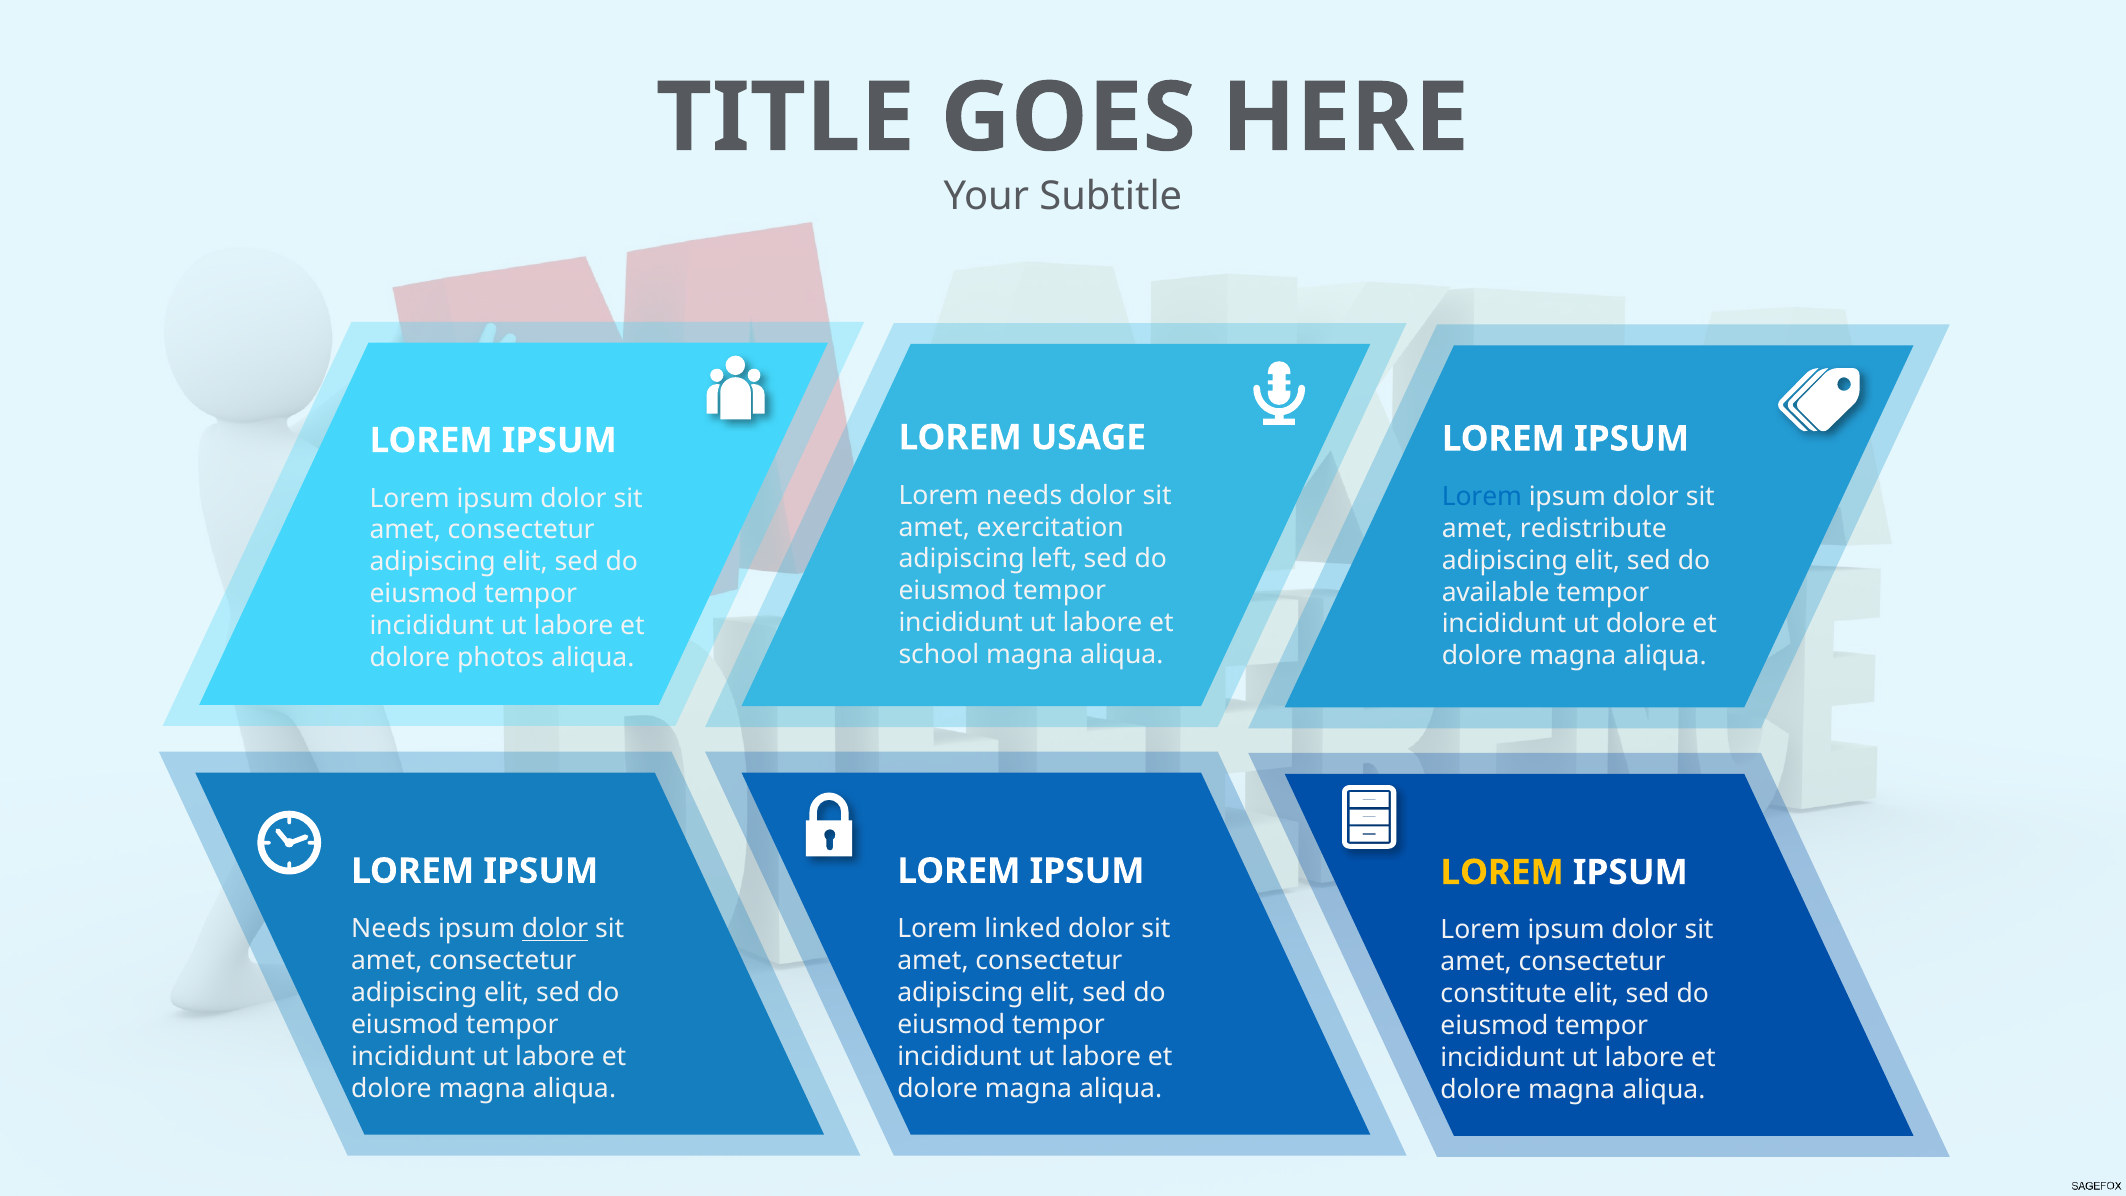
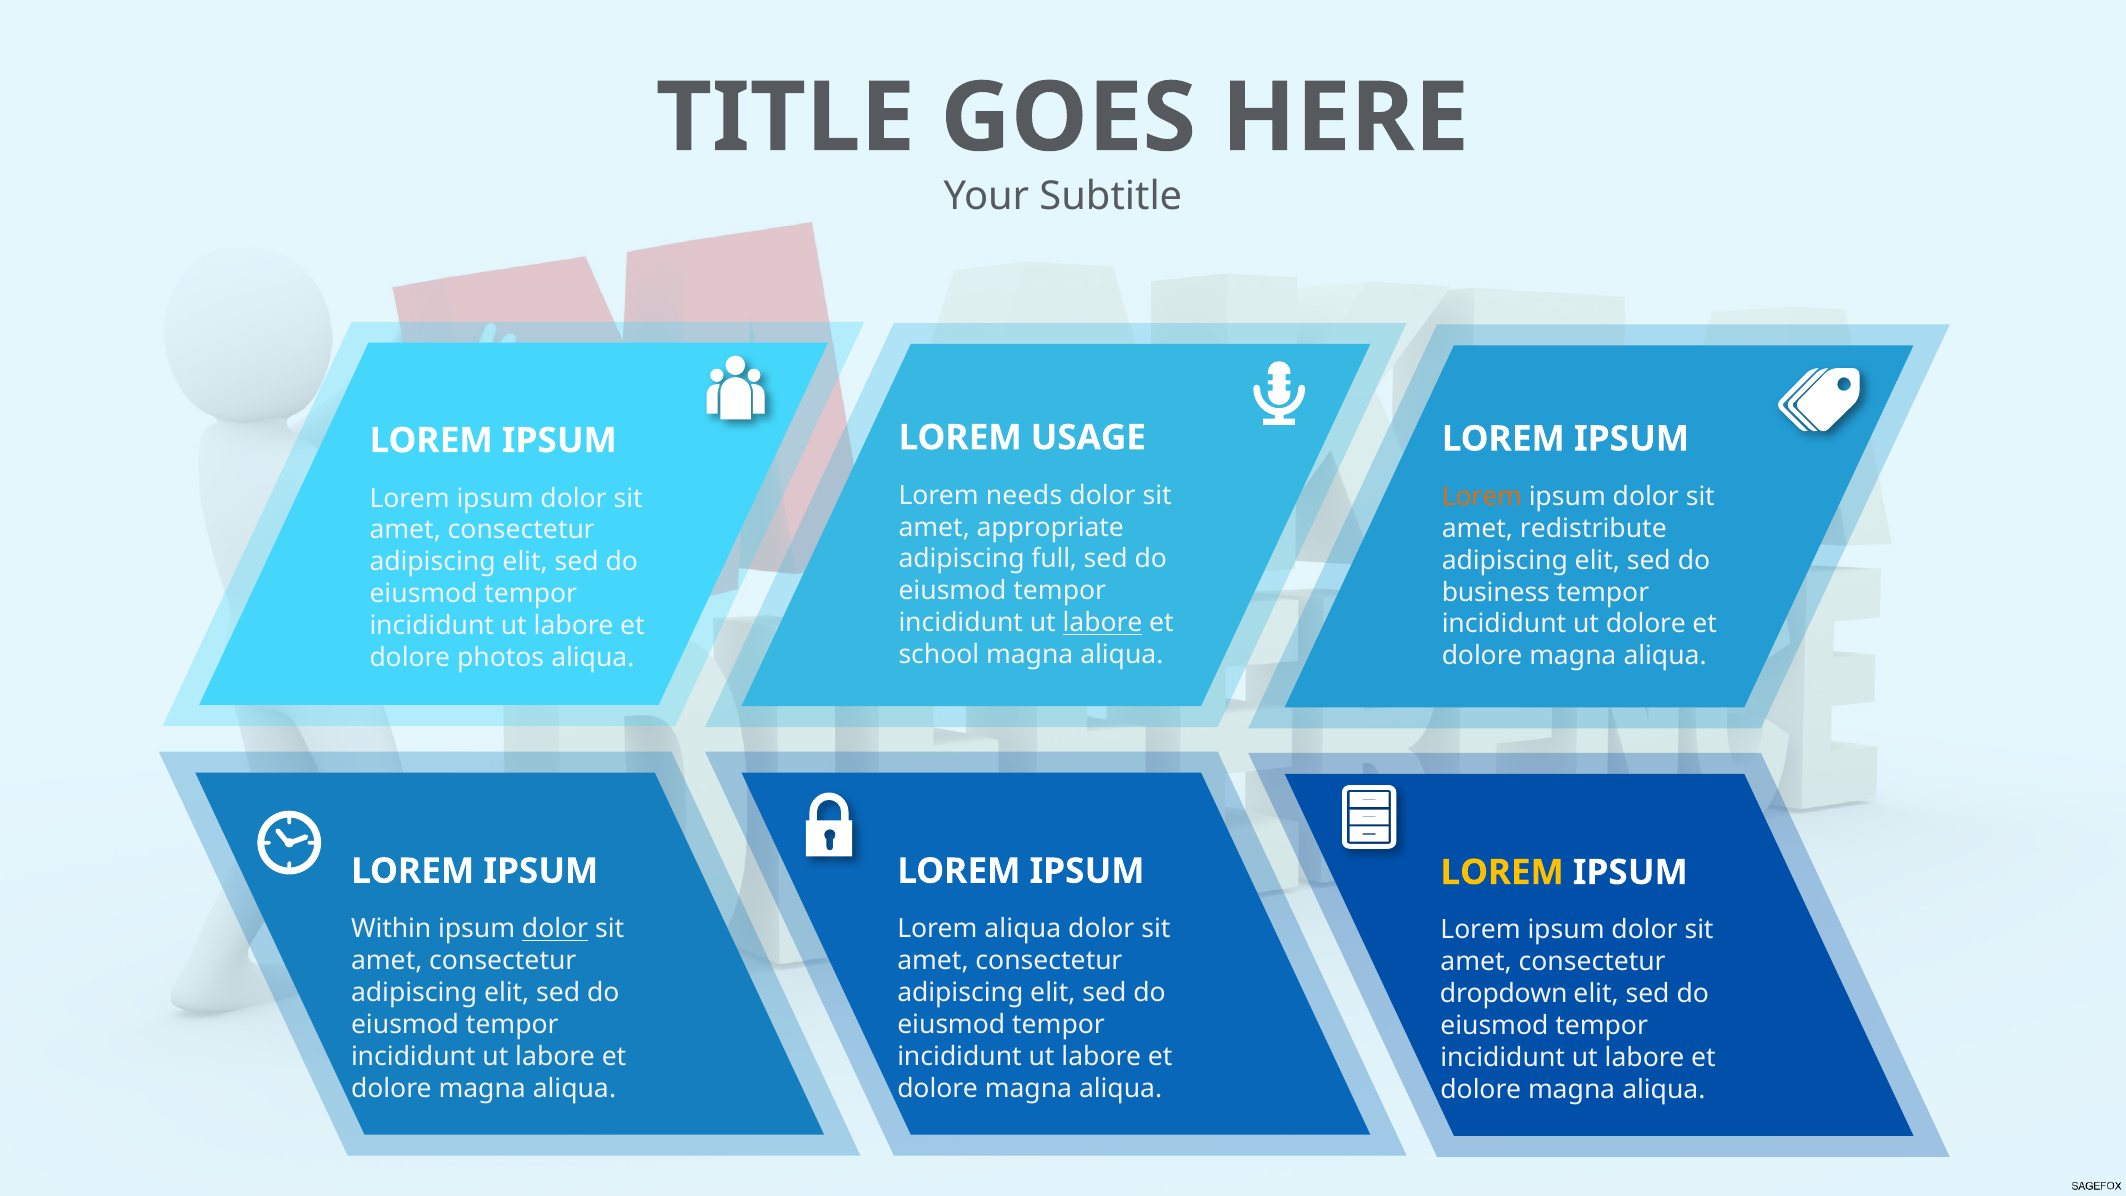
Lorem at (1482, 497) colour: blue -> orange
exercitation: exercitation -> appropriate
left: left -> full
available: available -> business
labore at (1103, 623) underline: none -> present
Needs at (391, 929): Needs -> Within
Lorem linked: linked -> aliqua
constitute: constitute -> dropdown
